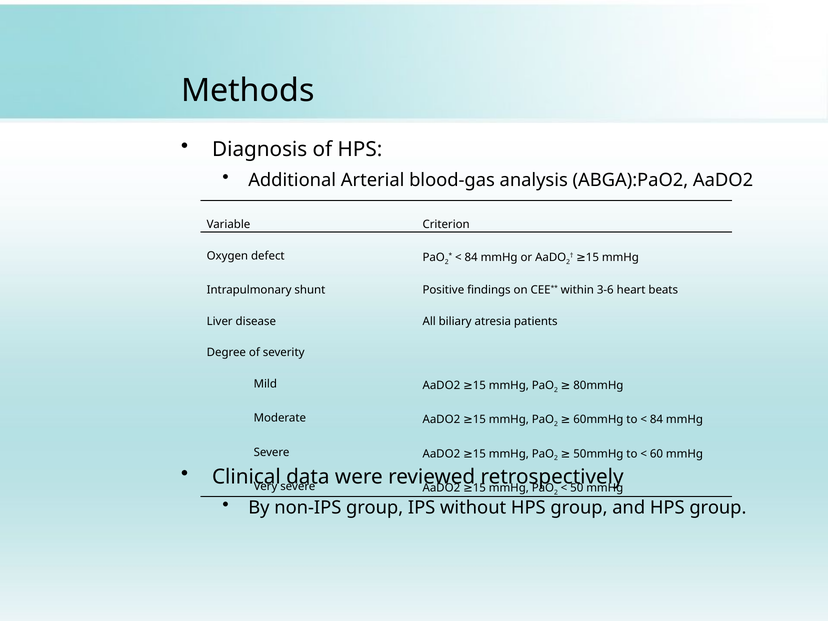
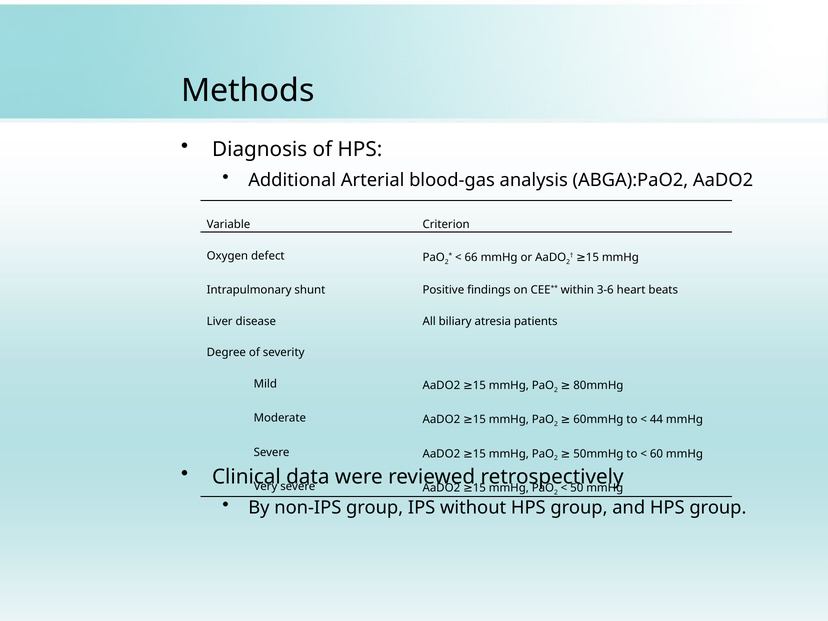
84 at (471, 257): 84 -> 66
84 at (657, 420): 84 -> 44
